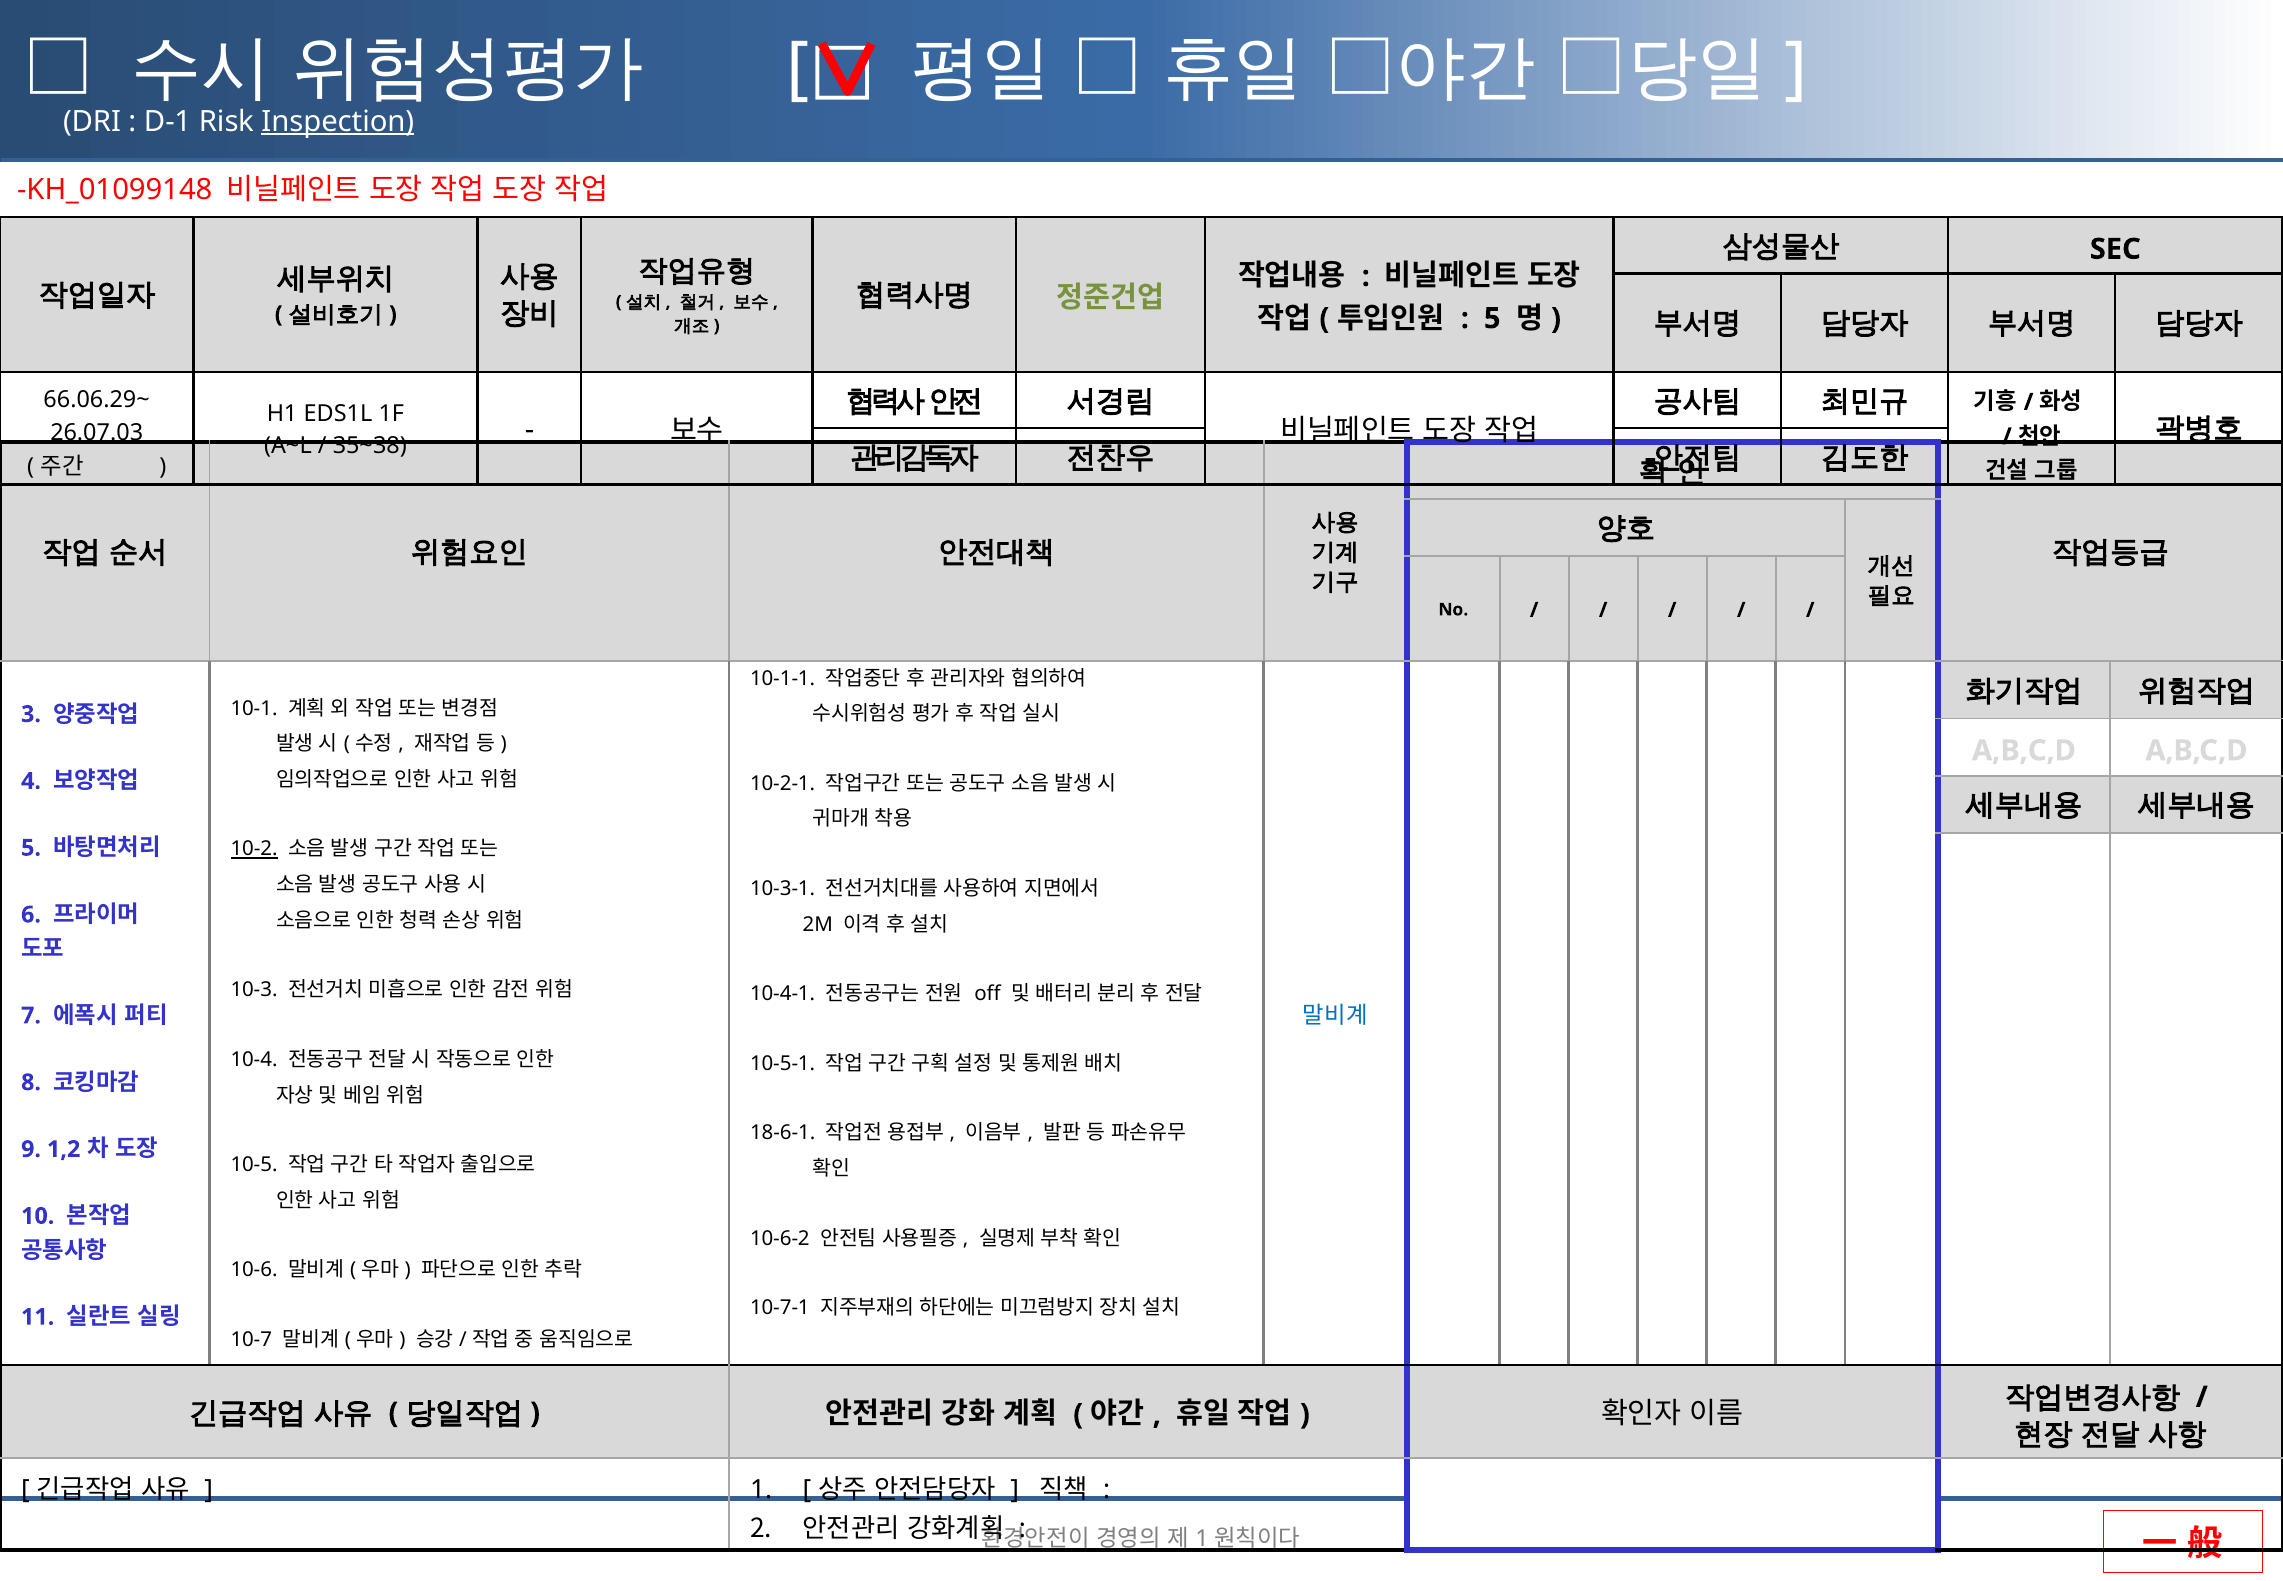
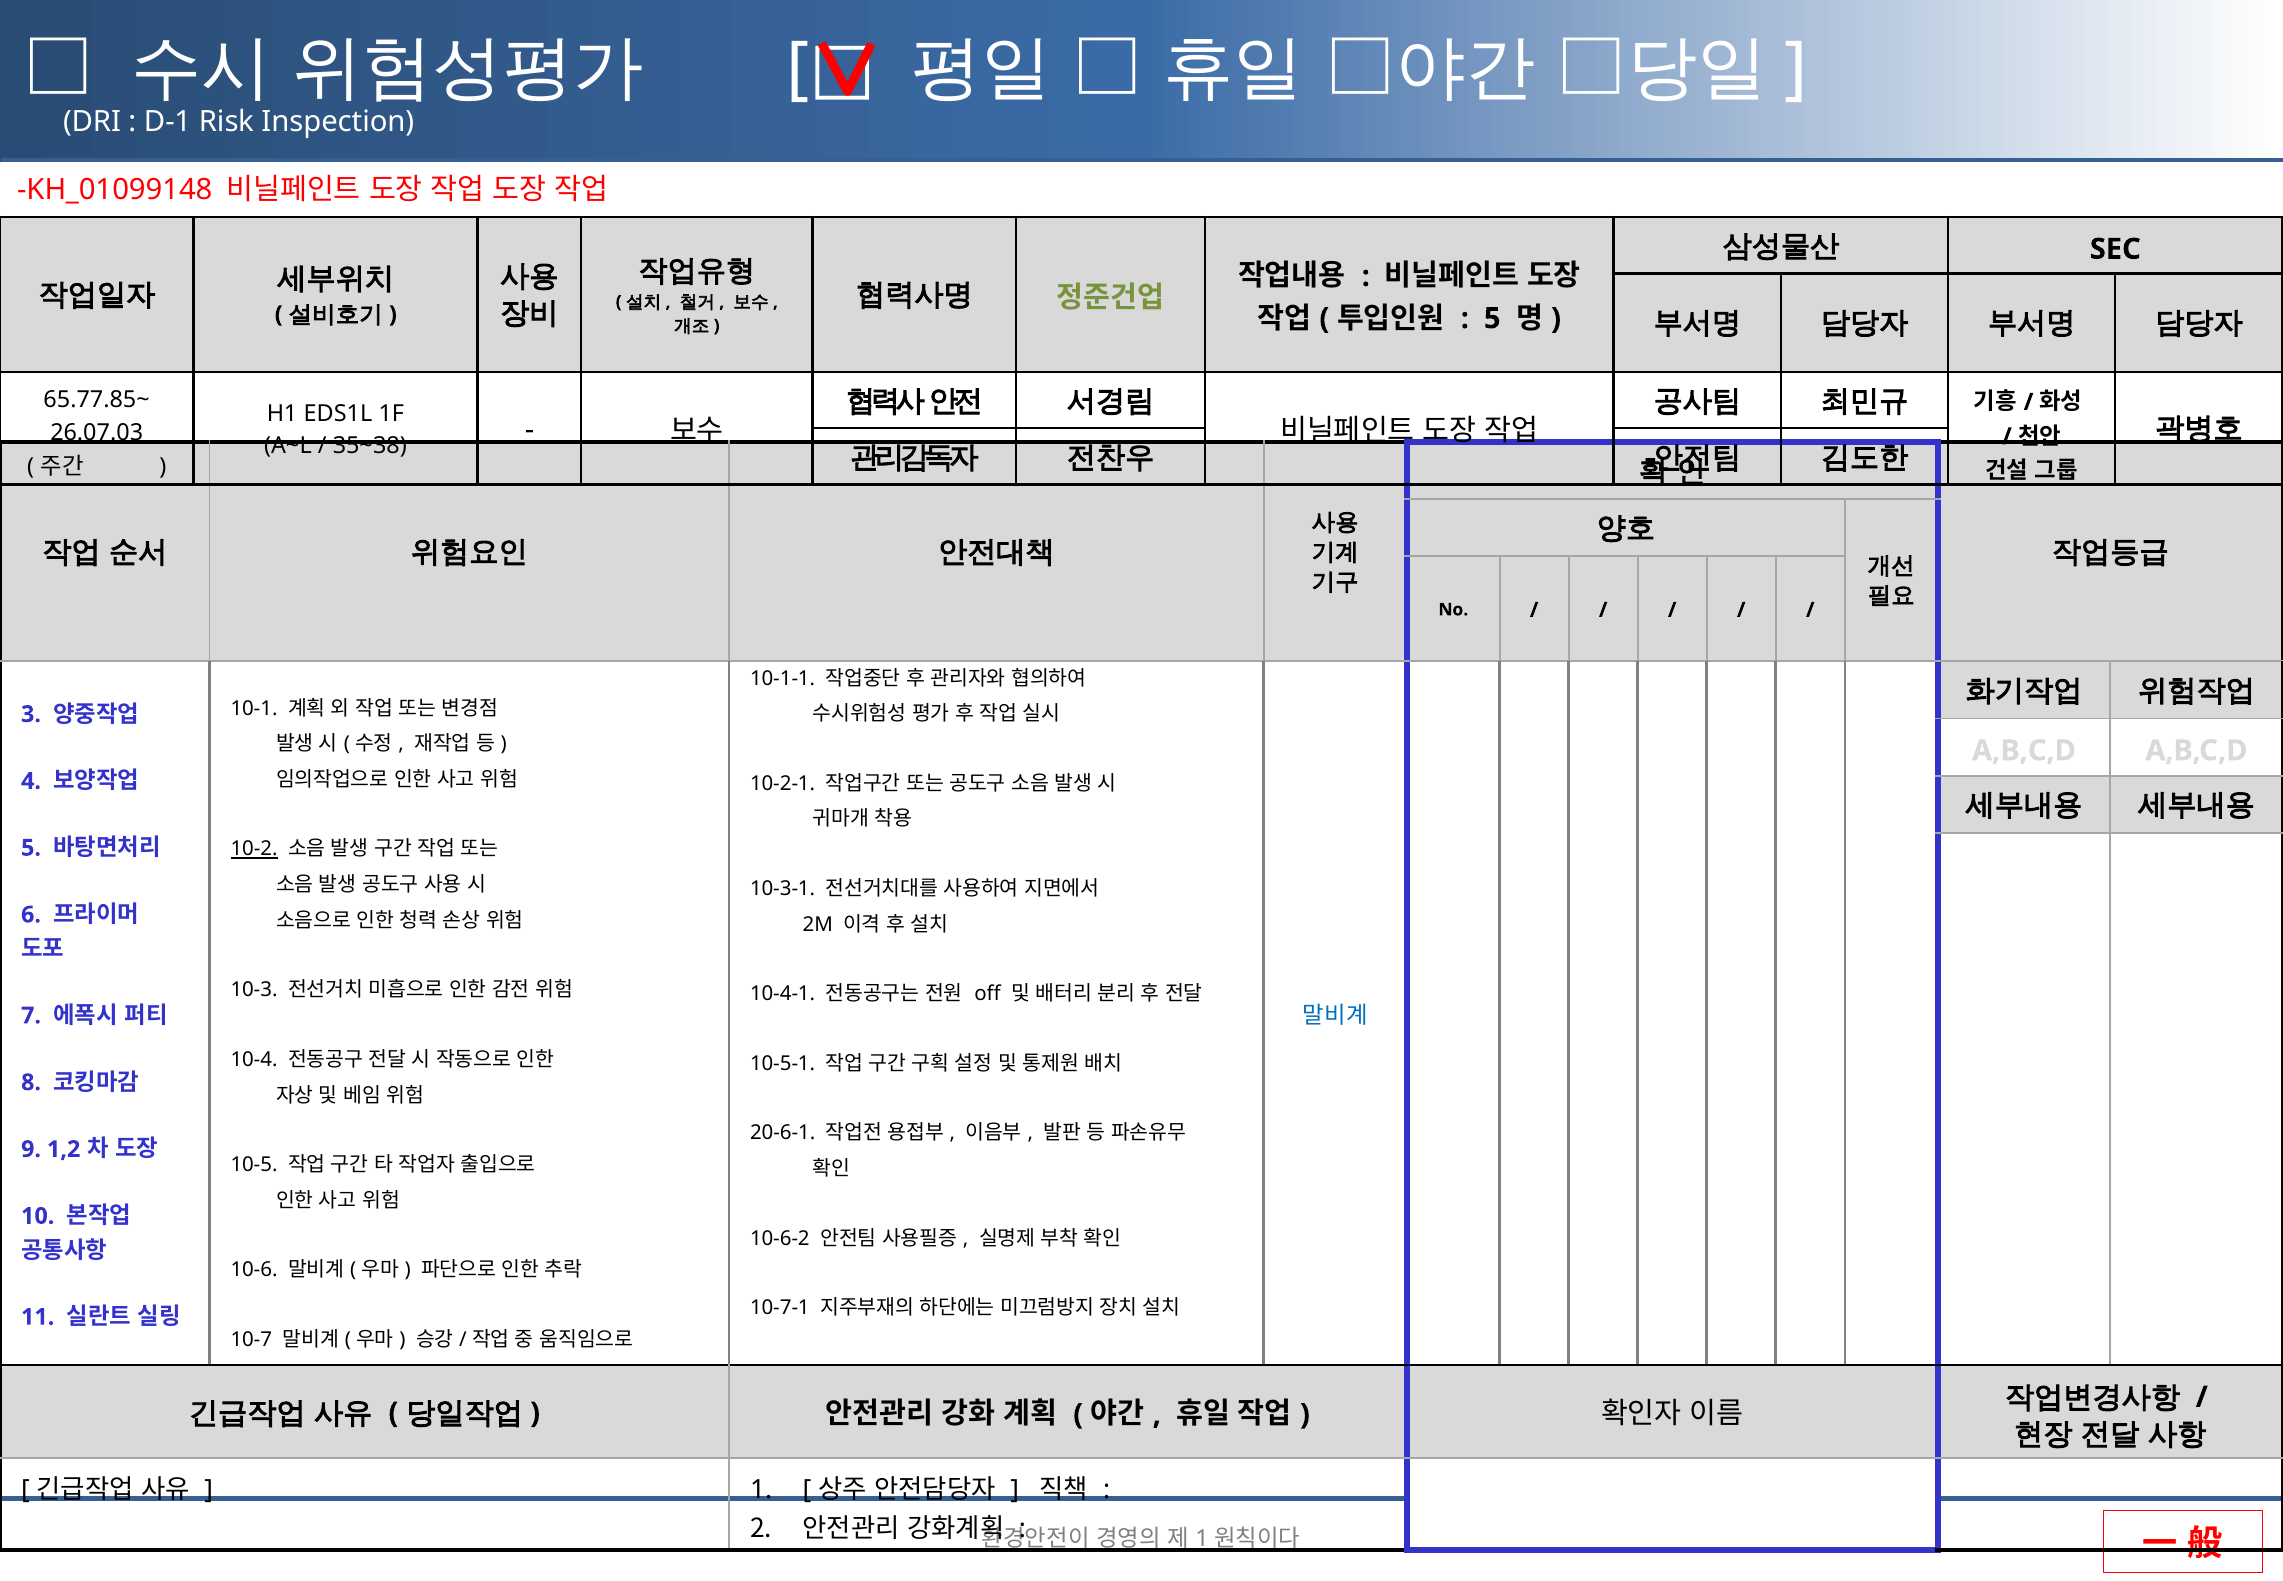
Inspection underline: present -> none
66.06.29~: 66.06.29~ -> 65.77.85~
18-6-1: 18-6-1 -> 20-6-1
